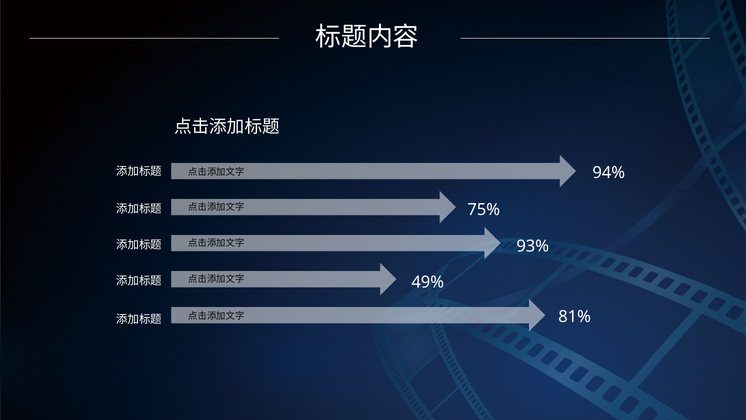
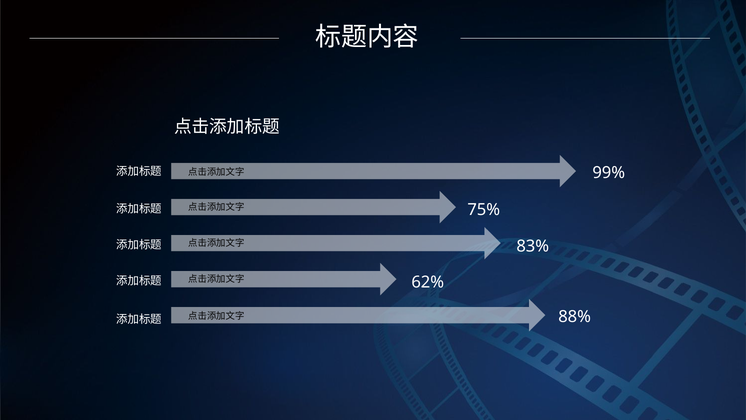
94%: 94% -> 99%
93%: 93% -> 83%
49%: 49% -> 62%
81%: 81% -> 88%
